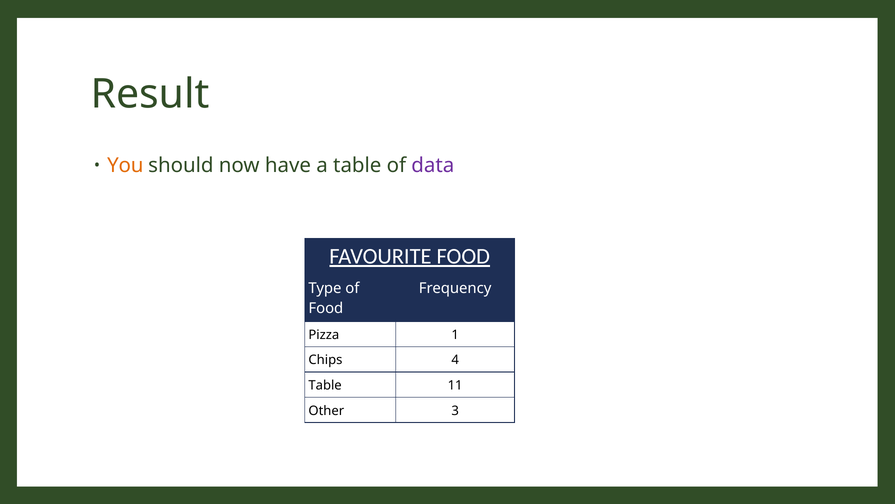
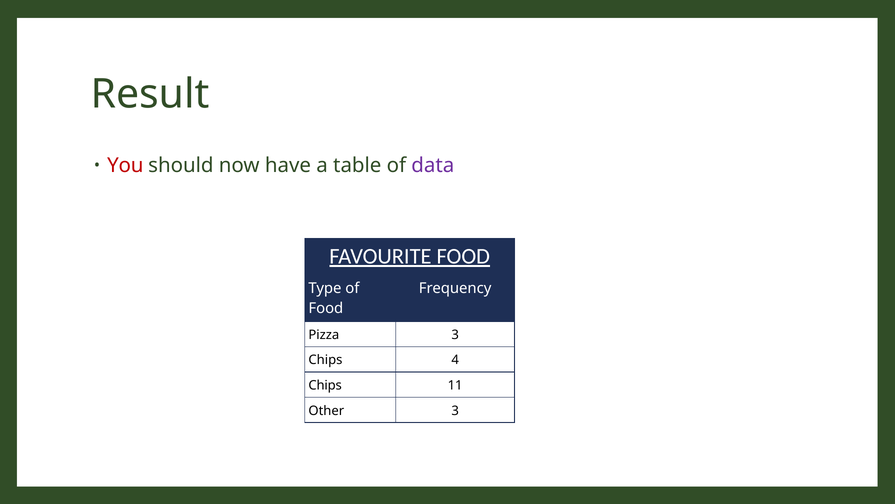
You colour: orange -> red
Pizza 1: 1 -> 3
Table at (325, 385): Table -> Chips
